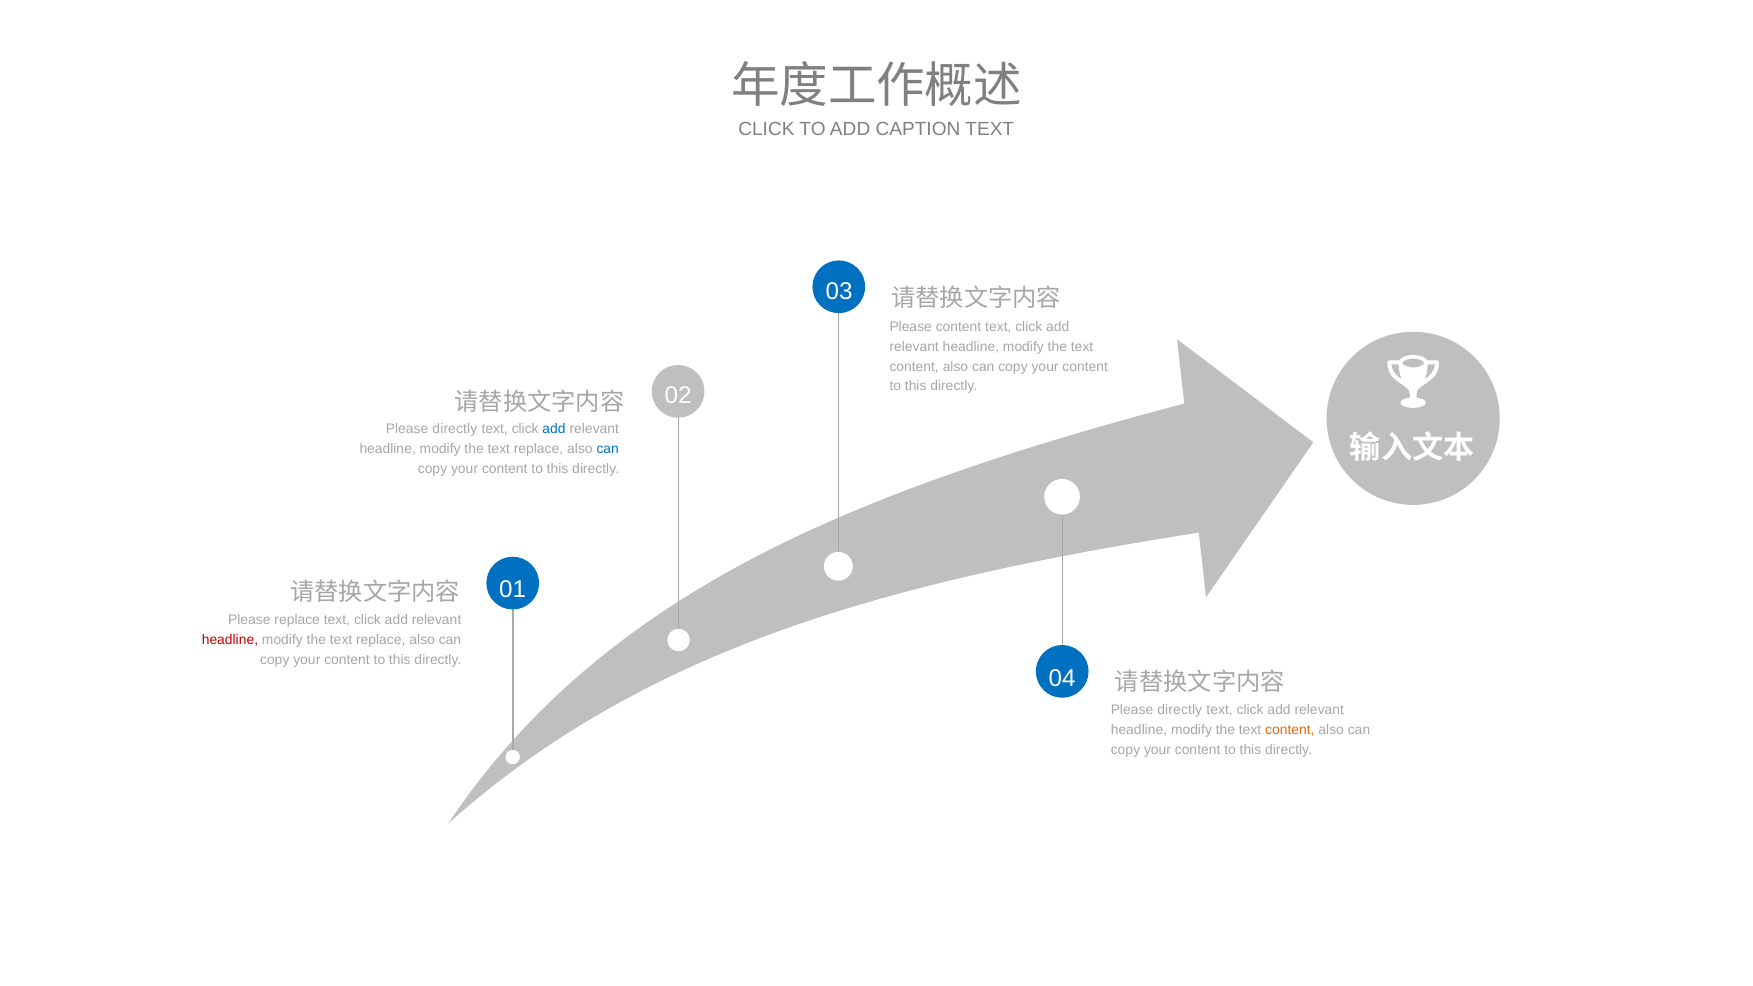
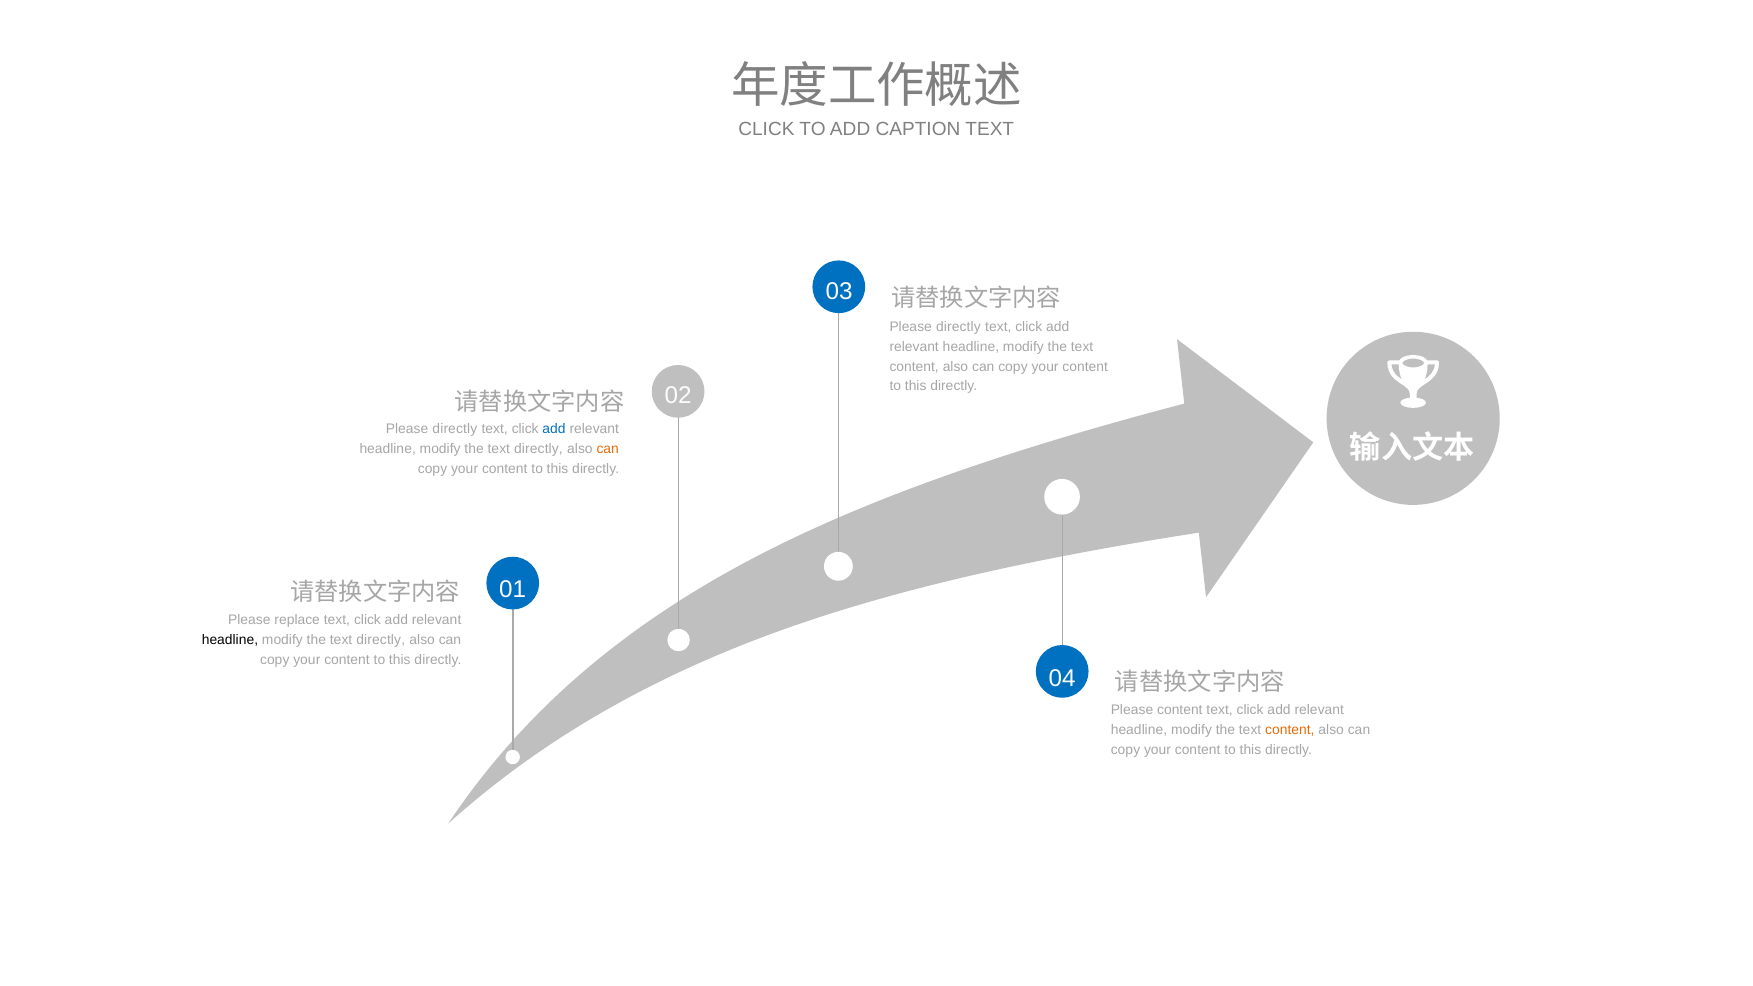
content at (958, 327): content -> directly
replace at (539, 449): replace -> directly
can at (608, 449) colour: blue -> orange
headline at (230, 640) colour: red -> black
replace at (381, 640): replace -> directly
directly at (1180, 710): directly -> content
